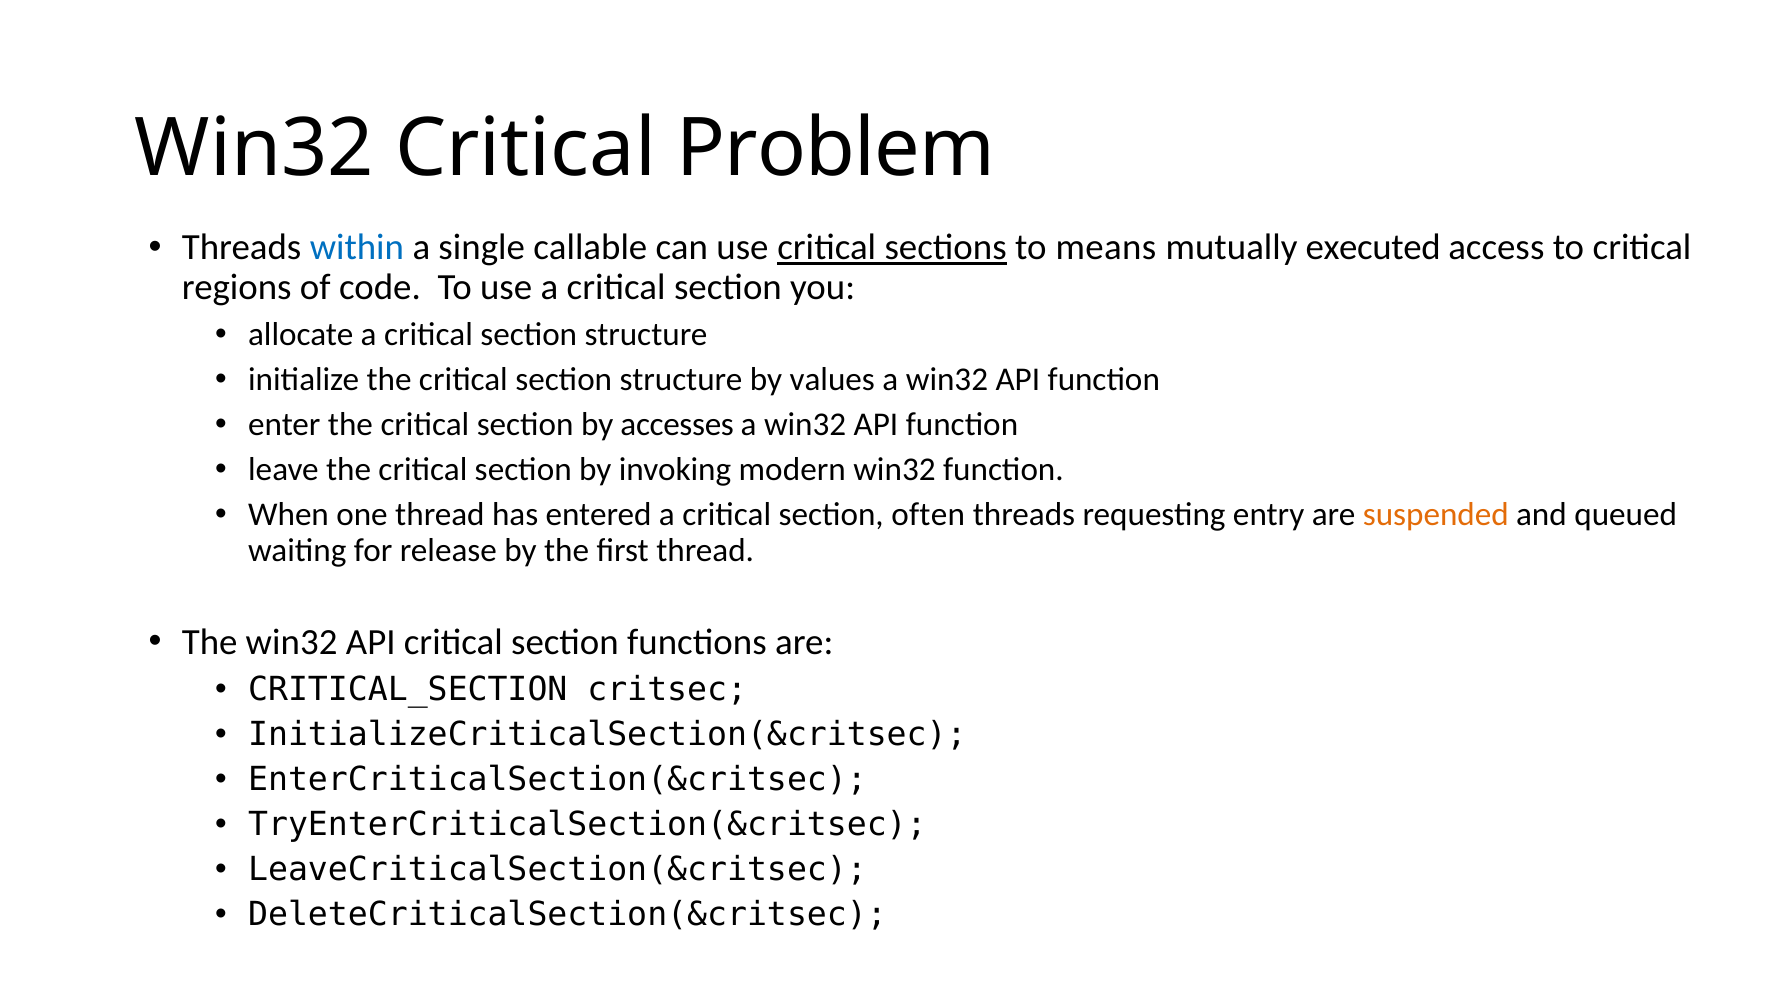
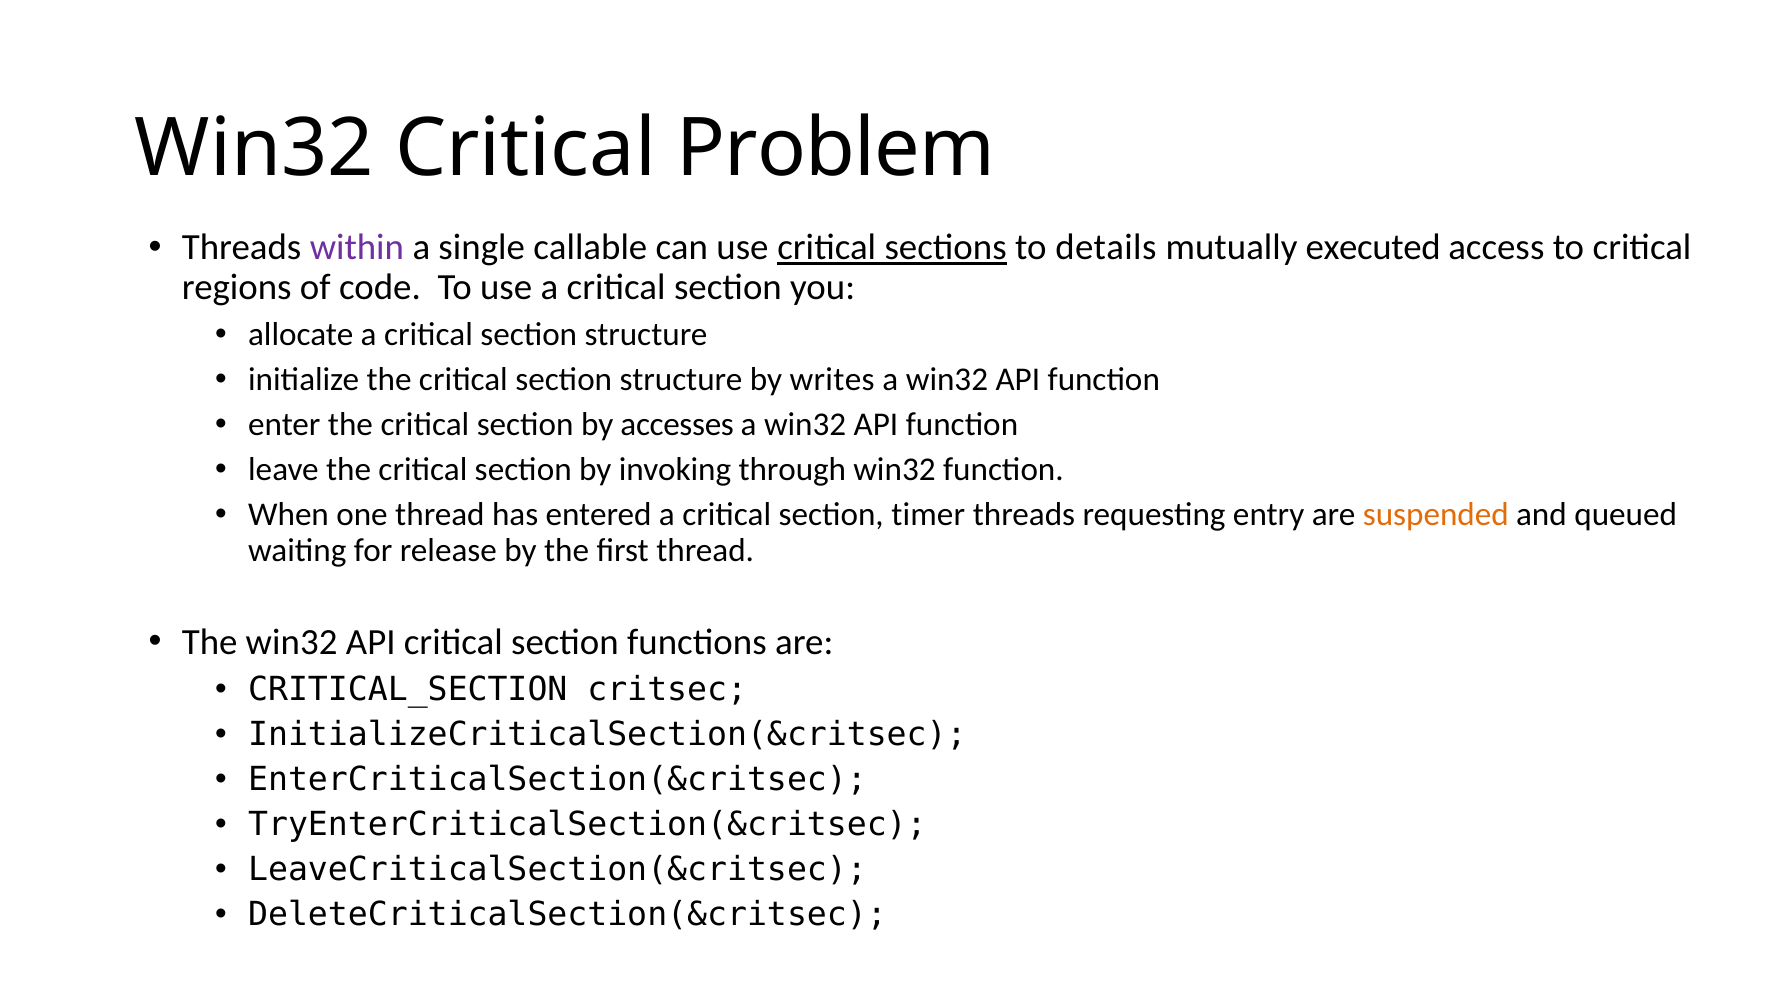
within colour: blue -> purple
means: means -> details
values: values -> writes
modern: modern -> through
often: often -> timer
